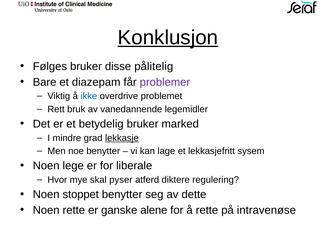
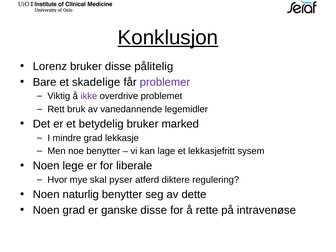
Følges: Følges -> Lorenz
diazepam: diazepam -> skadelige
ikke colour: blue -> purple
lekkasje underline: present -> none
stoppet: stoppet -> naturlig
Noen rette: rette -> grad
ganske alene: alene -> disse
